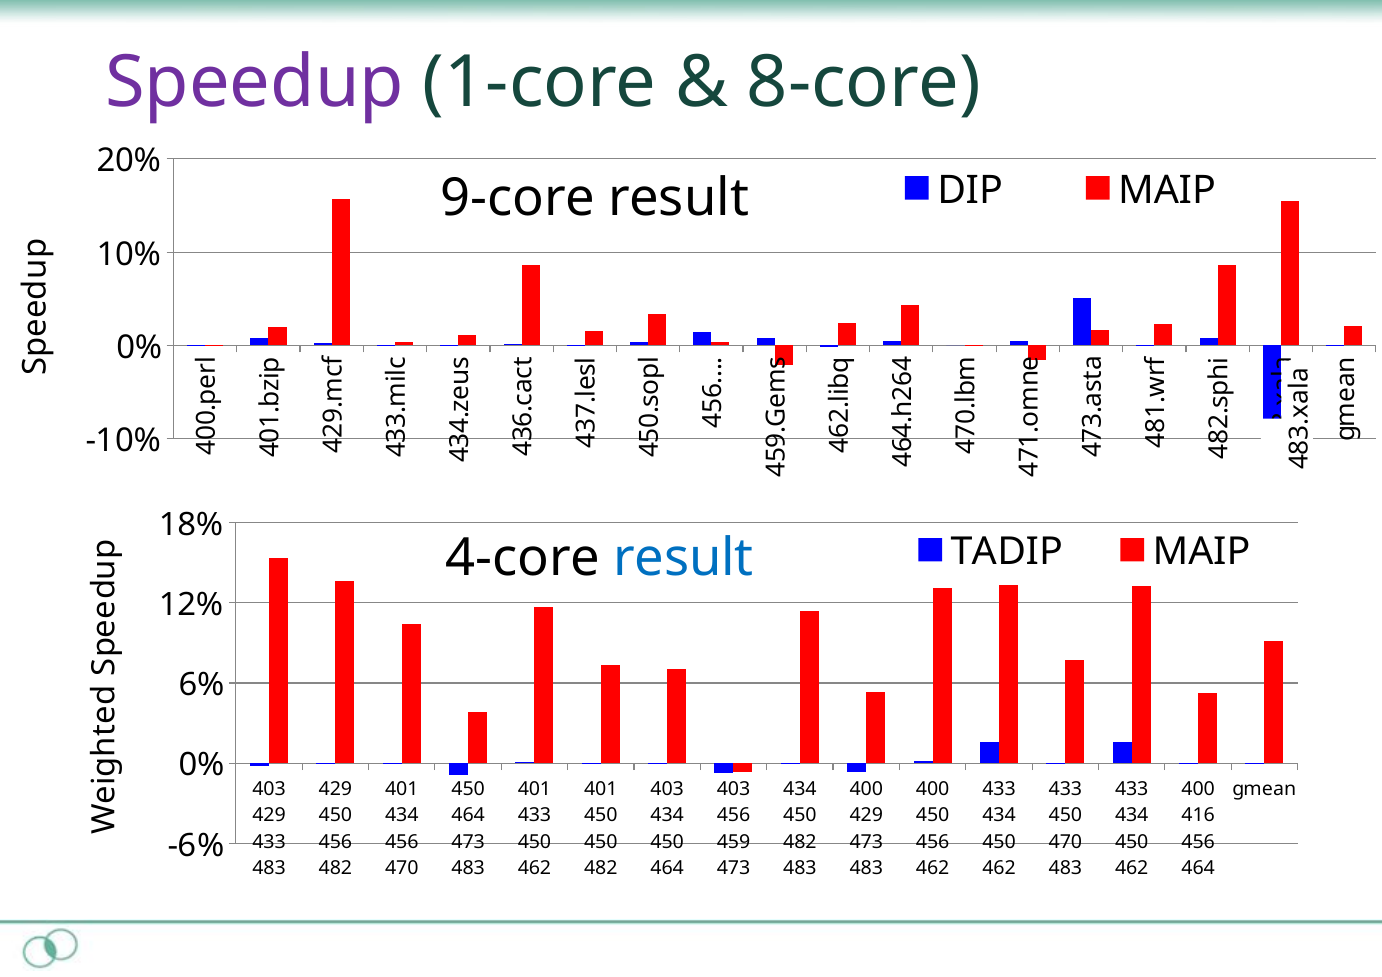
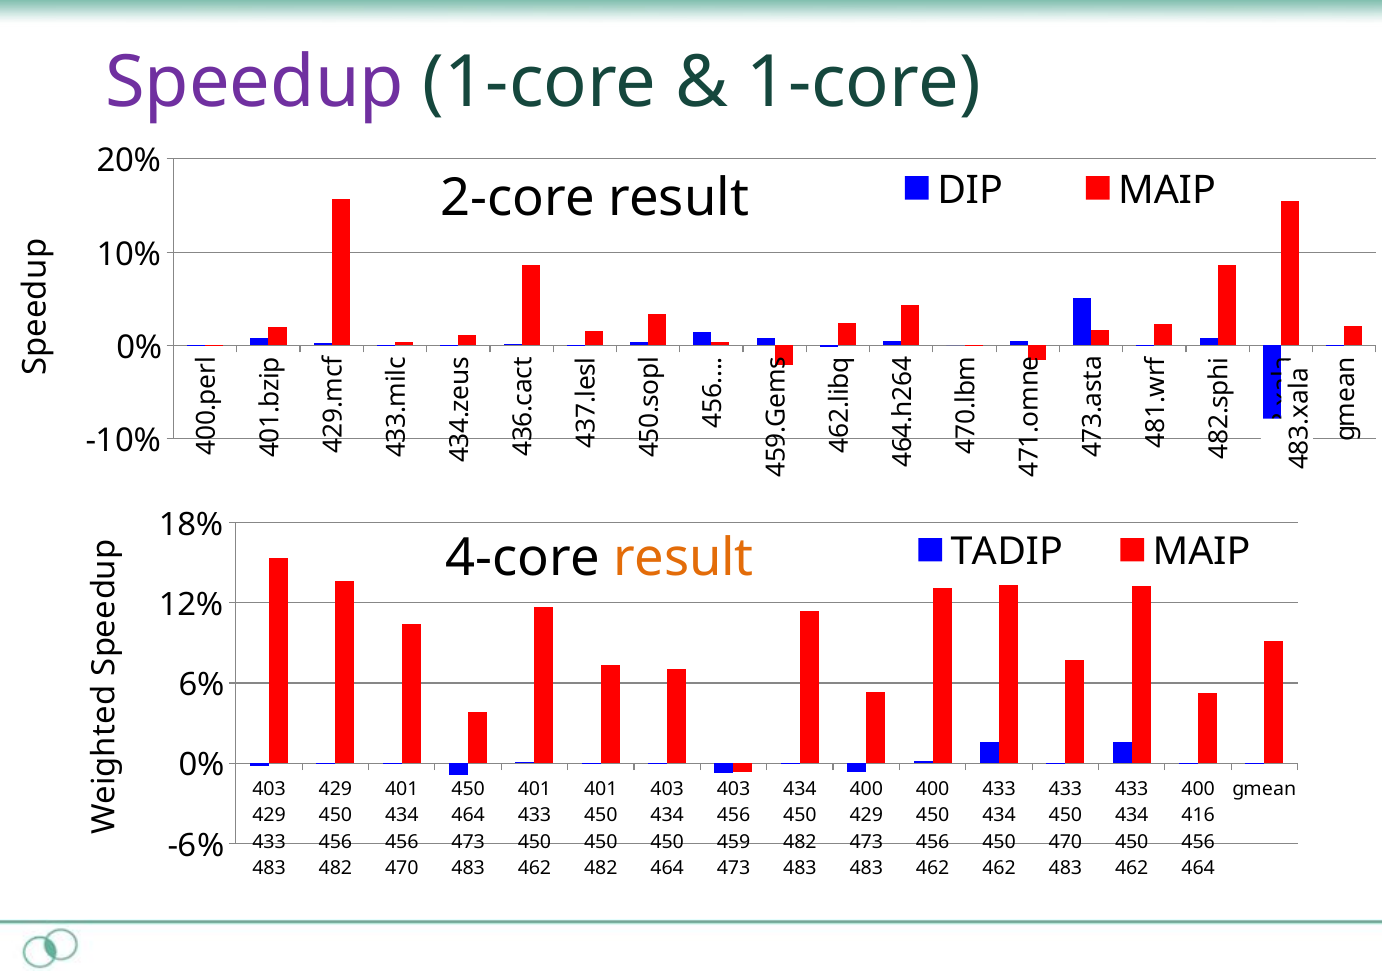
8-core at (864, 82): 8-core -> 1-core
9-core: 9-core -> 2-core
result at (684, 559) colour: blue -> orange
